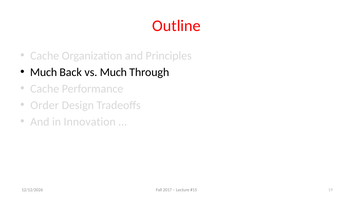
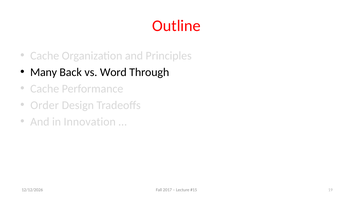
Much at (44, 72): Much -> Many
vs Much: Much -> Word
